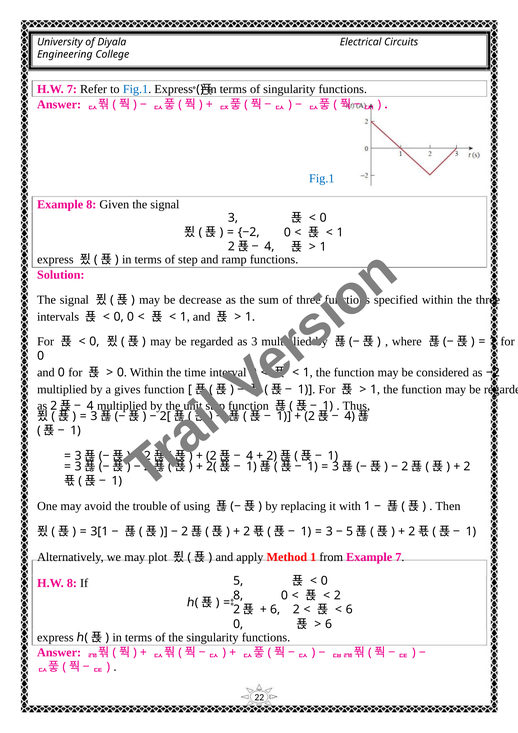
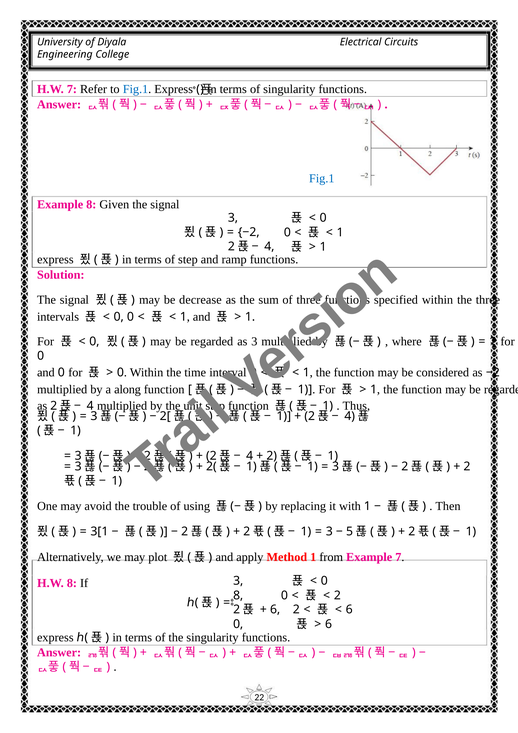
gives: gives -> along
If 5: 5 -> 3
